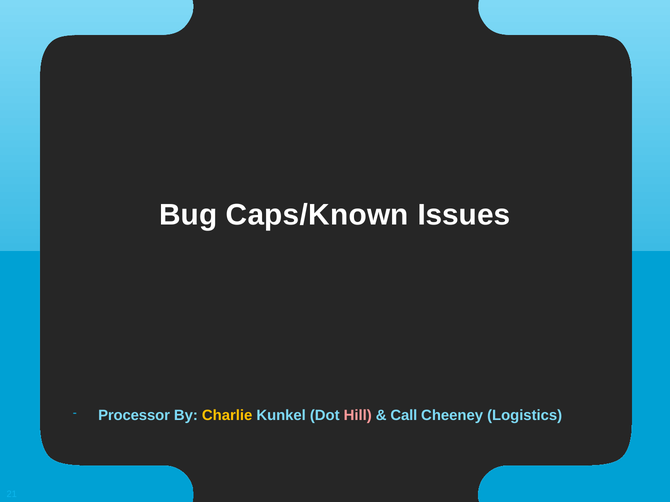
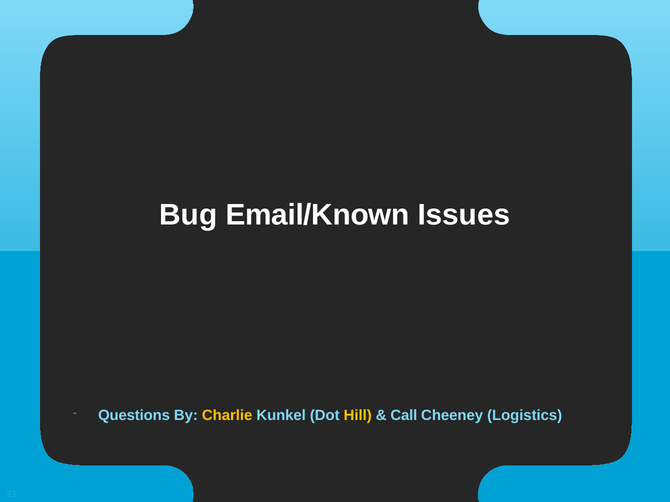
Caps/Known: Caps/Known -> Email/Known
Processor: Processor -> Questions
Hill colour: pink -> yellow
